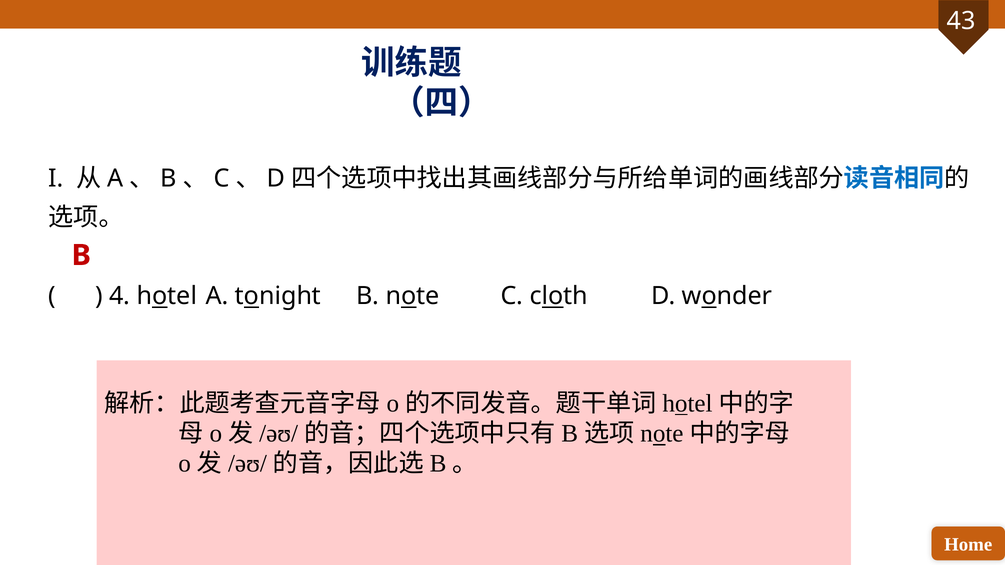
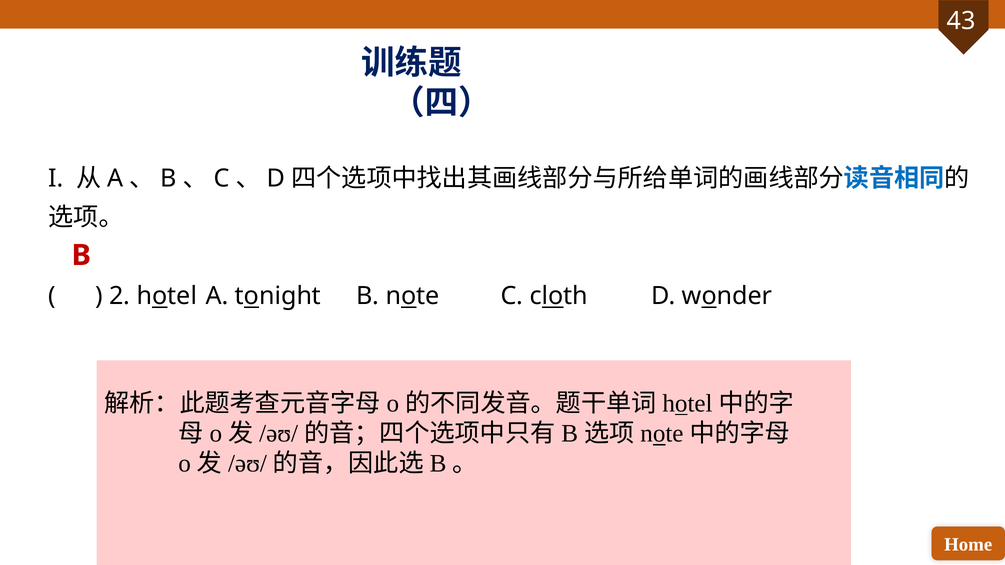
4: 4 -> 2
